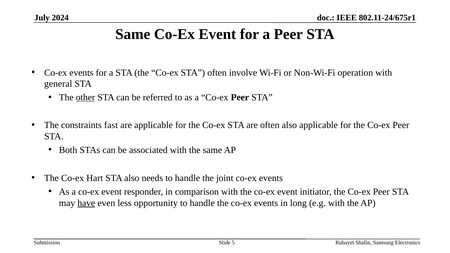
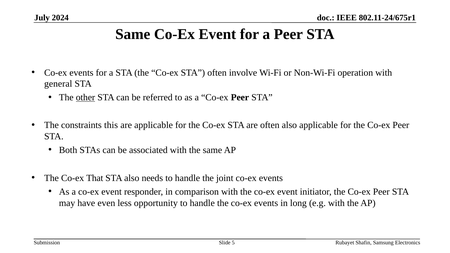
fast: fast -> this
Hart: Hart -> That
have underline: present -> none
